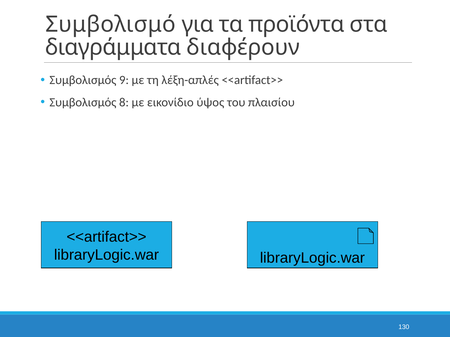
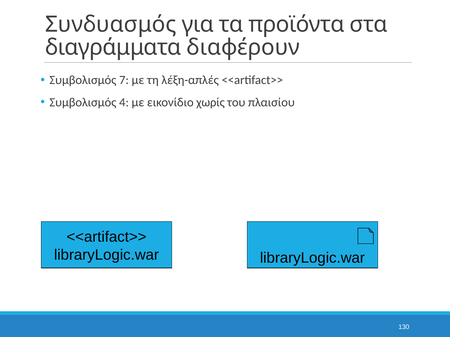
Συμβολισμό: Συμβολισμό -> Συνδυασμός
9: 9 -> 7
8: 8 -> 4
ύψος: ύψος -> χωρίς
